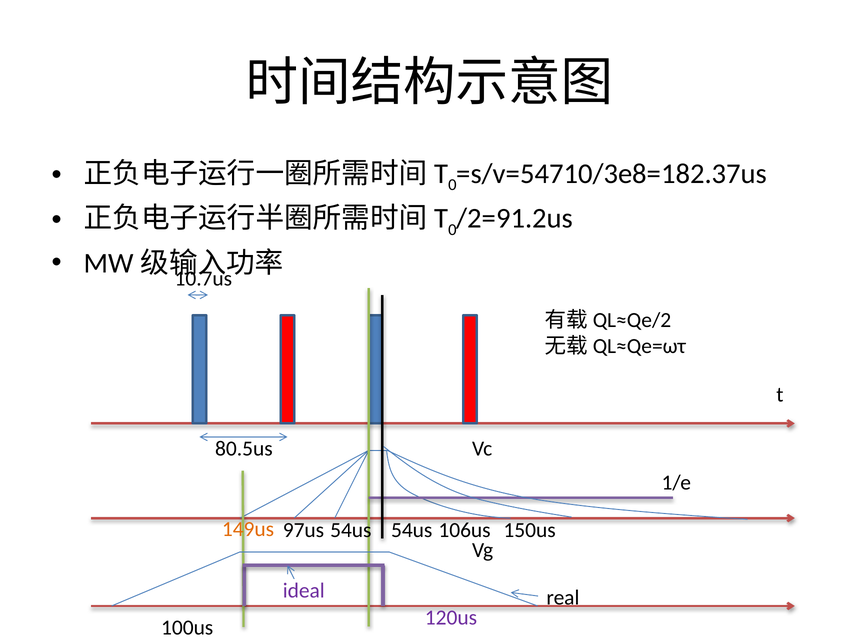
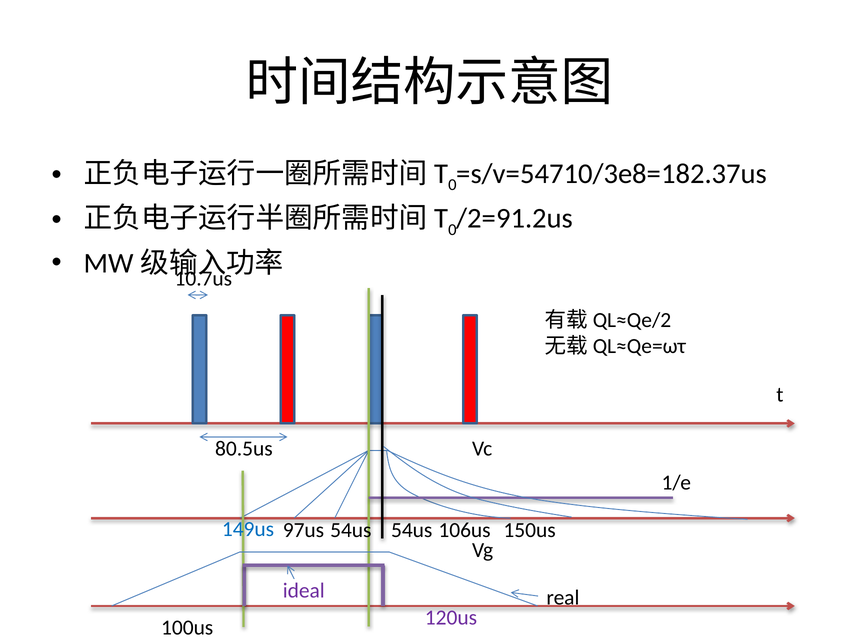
149us colour: orange -> blue
